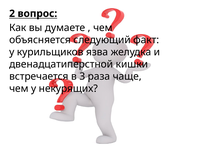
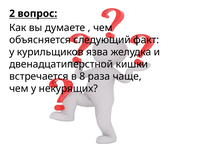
3: 3 -> 8
